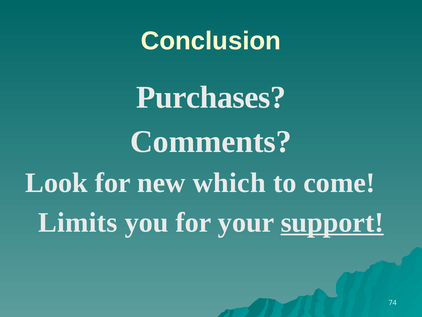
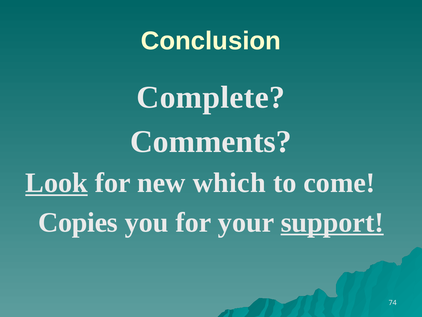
Purchases: Purchases -> Complete
Look underline: none -> present
Limits: Limits -> Copies
